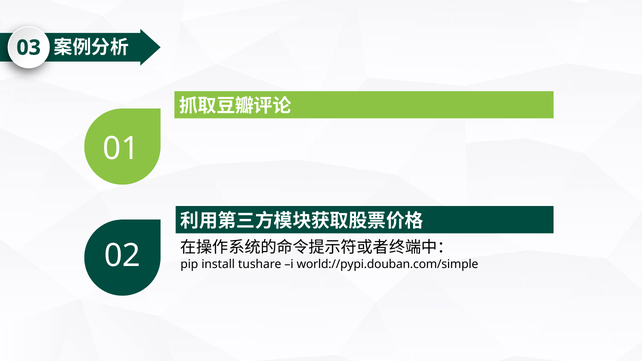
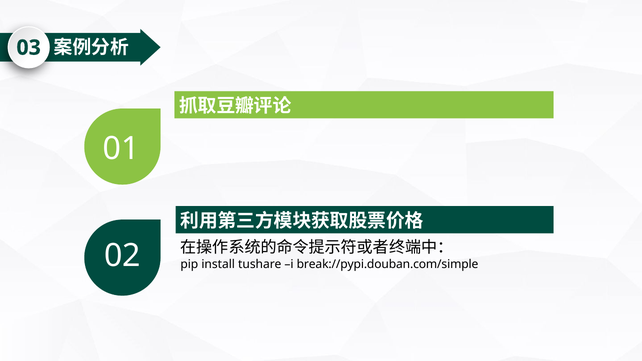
world://pypi.douban.com/simple: world://pypi.douban.com/simple -> break://pypi.douban.com/simple
